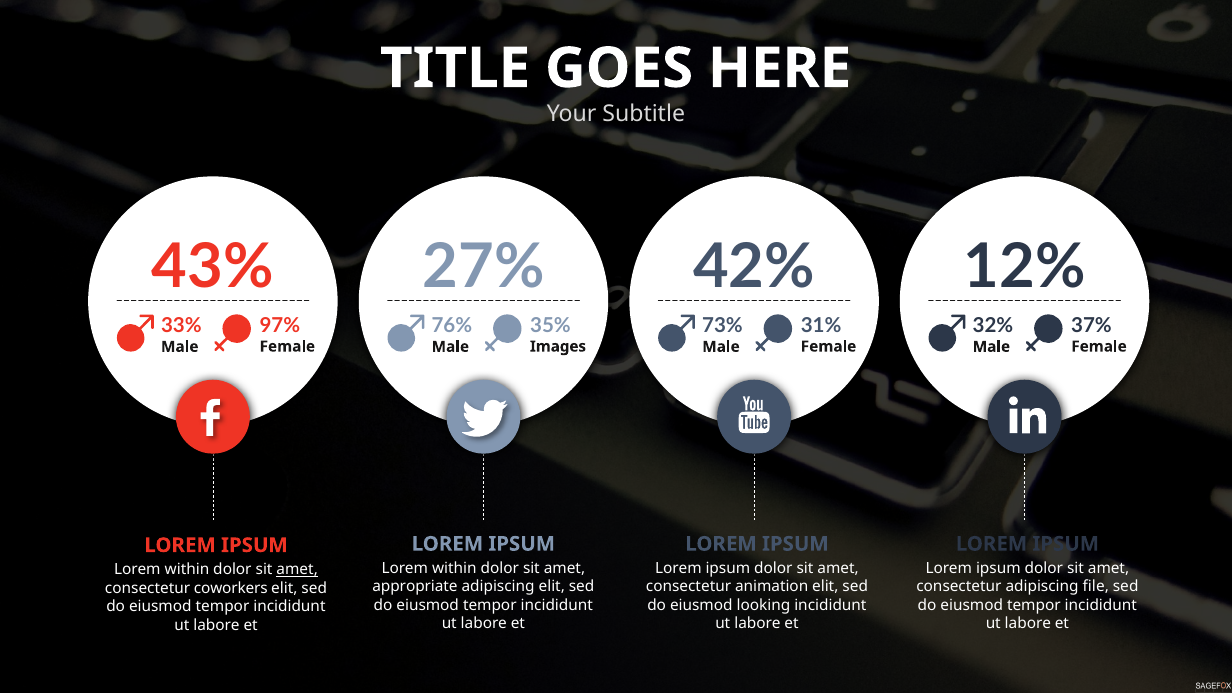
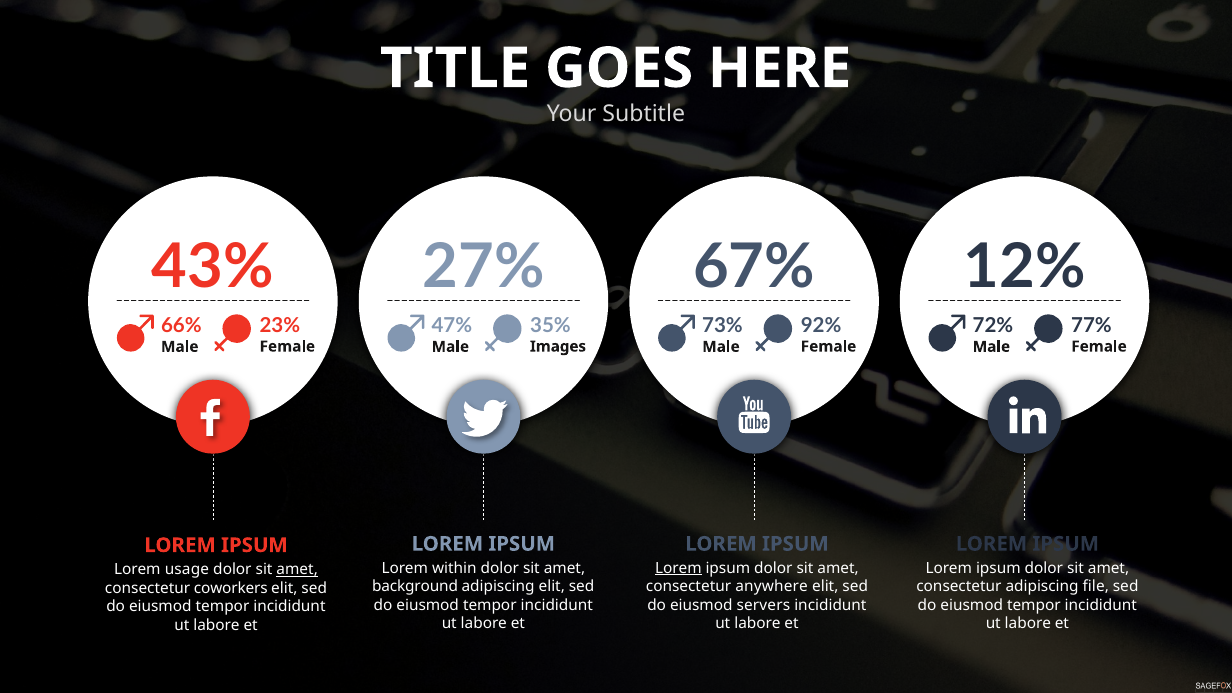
42%: 42% -> 67%
97%: 97% -> 23%
31%: 31% -> 92%
37%: 37% -> 77%
33%: 33% -> 66%
76%: 76% -> 47%
32%: 32% -> 72%
Lorem at (678, 568) underline: none -> present
within at (187, 570): within -> usage
appropriate: appropriate -> background
animation: animation -> anywhere
looking: looking -> servers
